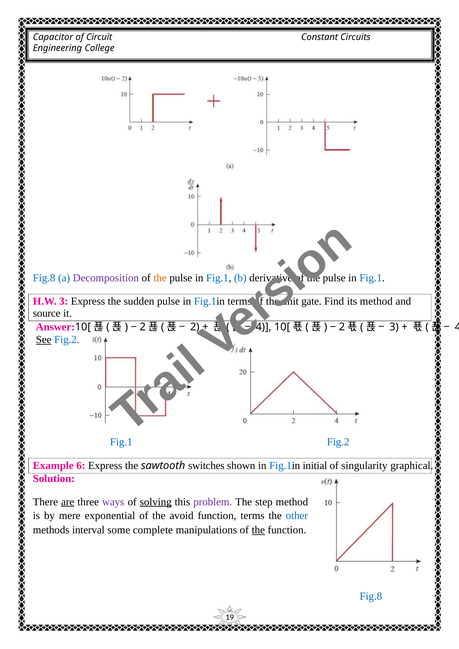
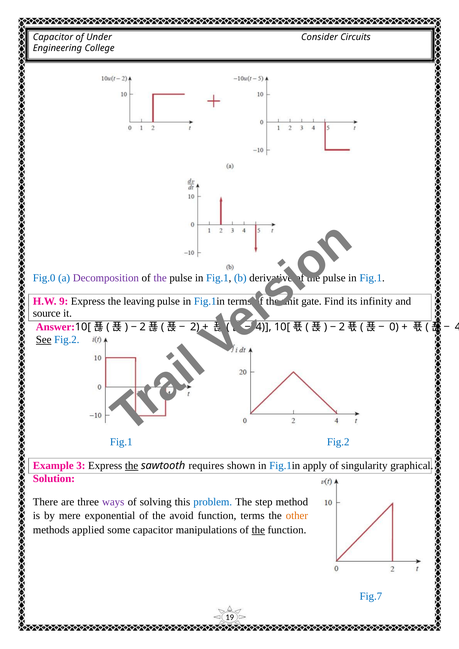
Circuit: Circuit -> Under
Constant: Constant -> Consider
Fig.8 at (44, 278): Fig.8 -> Fig.0
the at (160, 278) colour: orange -> purple
H.W 3: 3 -> 9
sudden: sudden -> leaving
its method: method -> infinity
3 at (394, 327): 3 -> 0
6: 6 -> 3
the at (132, 465) underline: none -> present
switches: switches -> requires
initial: initial -> apply
are underline: present -> none
solving underline: present -> none
problem colour: purple -> blue
other colour: blue -> orange
interval: interval -> applied
some complete: complete -> capacitor
Fig.8 at (371, 596): Fig.8 -> Fig.7
